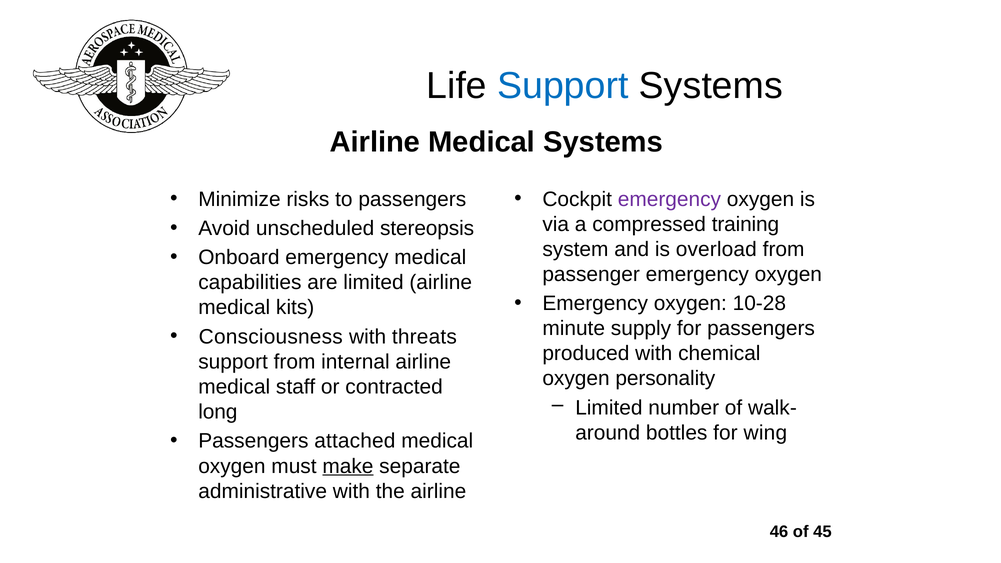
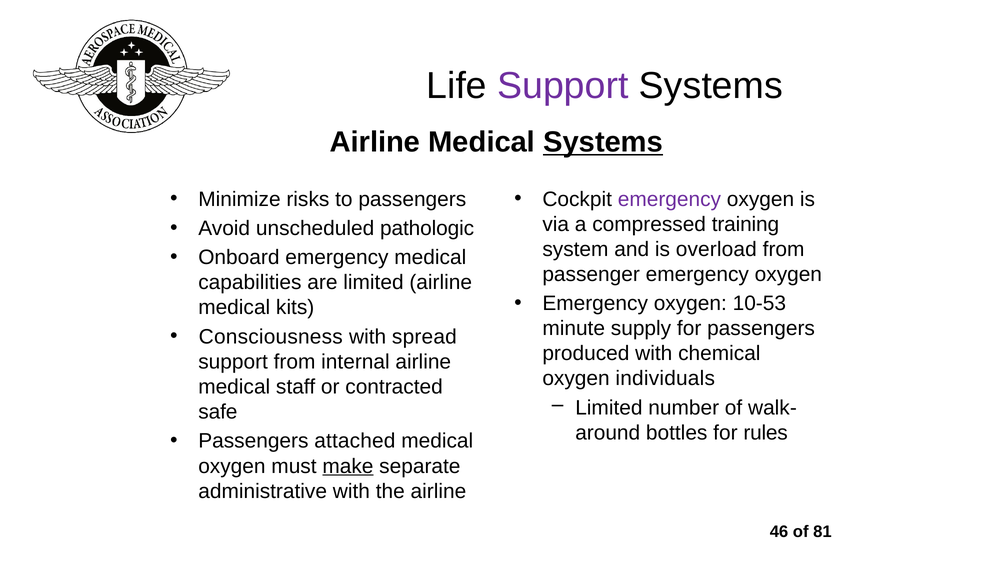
Support at (563, 86) colour: blue -> purple
Systems at (603, 142) underline: none -> present
stereopsis: stereopsis -> pathologic
10-28: 10-28 -> 10-53
threats: threats -> spread
personality: personality -> individuals
long: long -> safe
wing: wing -> rules
45: 45 -> 81
